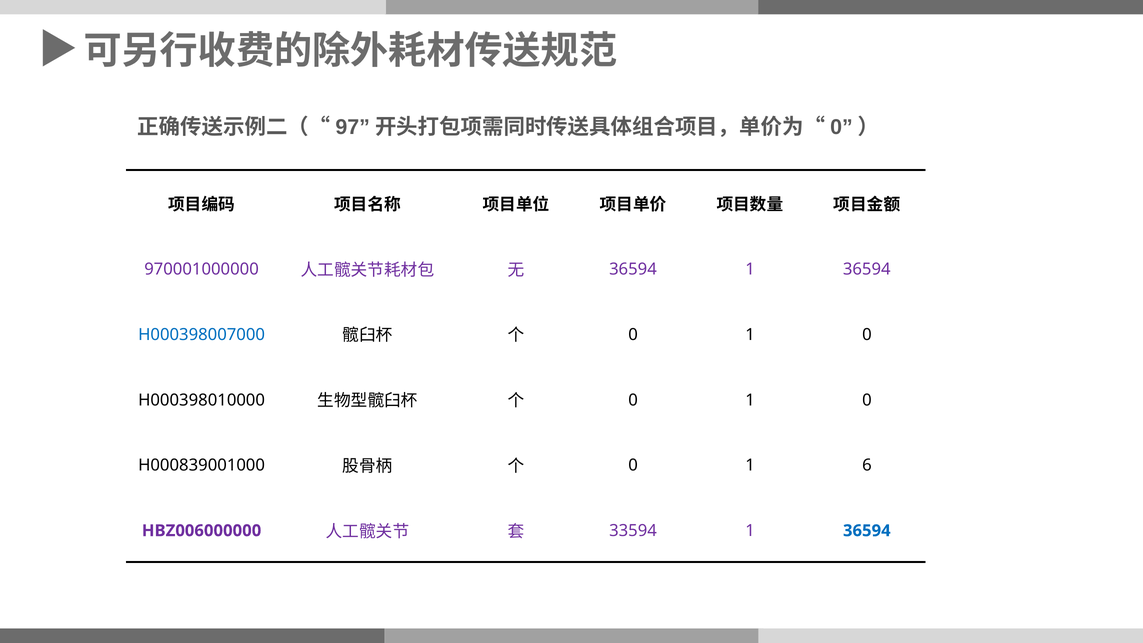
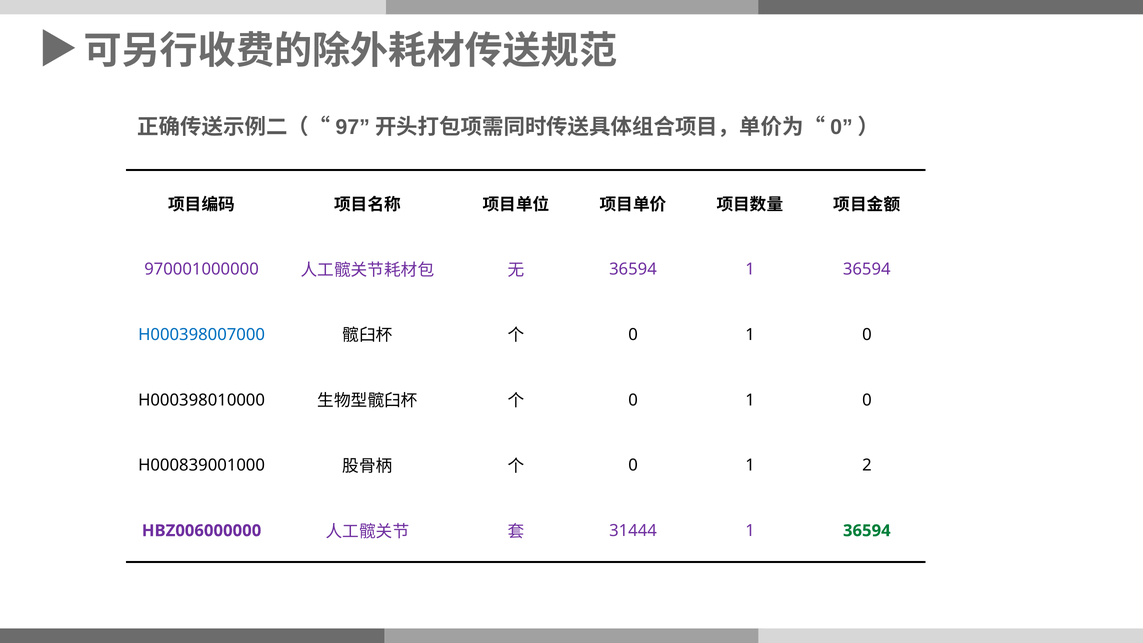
6: 6 -> 2
33594: 33594 -> 31444
36594 at (867, 531) colour: blue -> green
